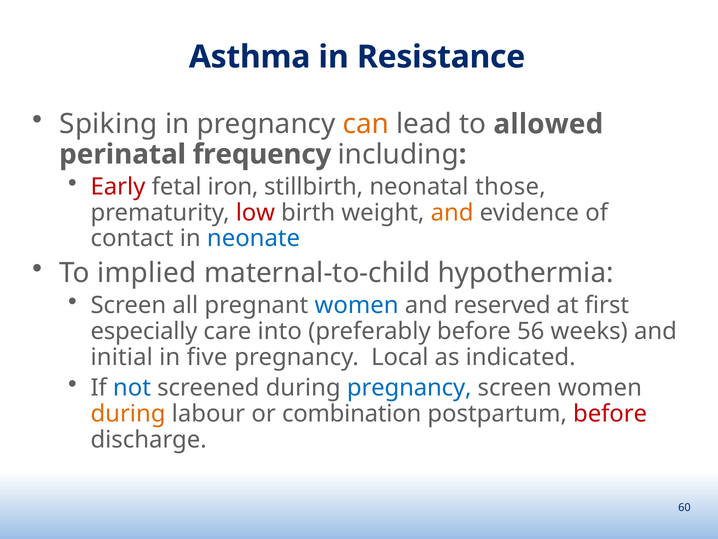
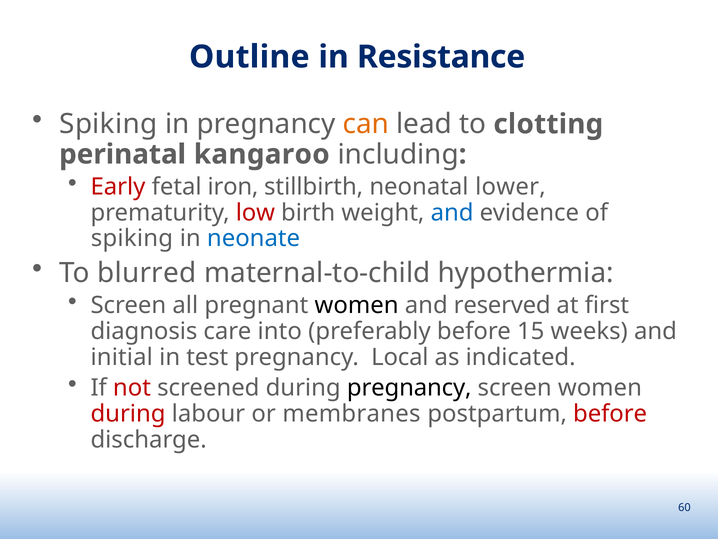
Asthma: Asthma -> Outline
allowed: allowed -> clotting
frequency: frequency -> kangaroo
those: those -> lower
and at (452, 213) colour: orange -> blue
contact at (132, 238): contact -> spiking
implied: implied -> blurred
women at (357, 305) colour: blue -> black
especially: especially -> diagnosis
56: 56 -> 15
five: five -> test
not colour: blue -> red
pregnancy at (409, 388) colour: blue -> black
during at (128, 414) colour: orange -> red
combination: combination -> membranes
